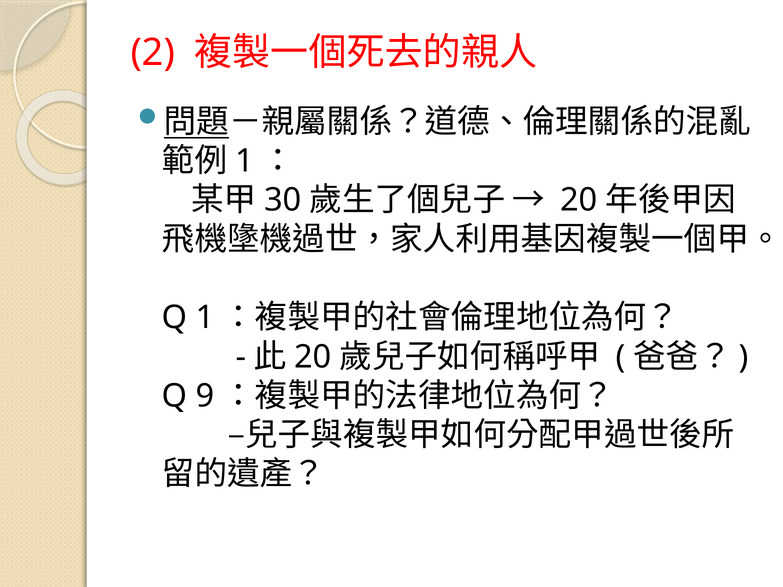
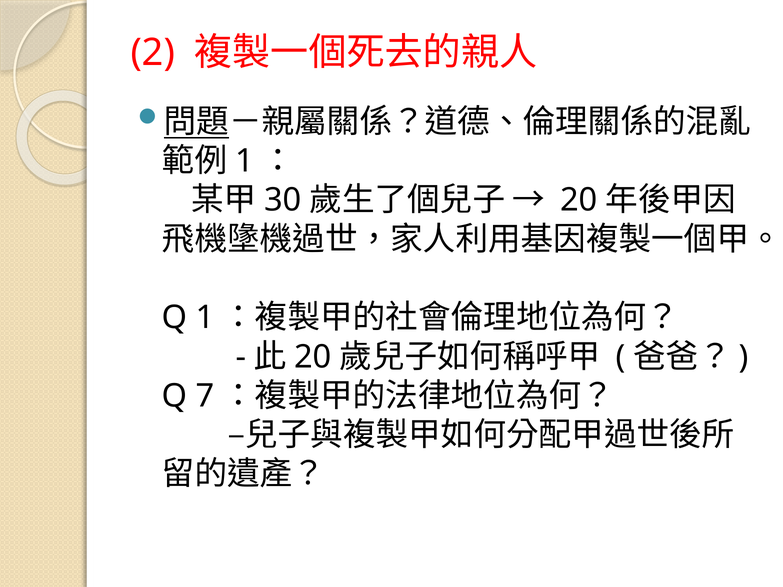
9: 9 -> 7
